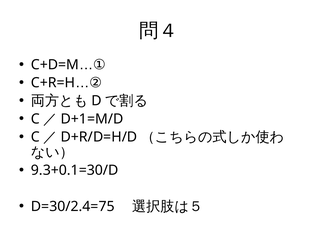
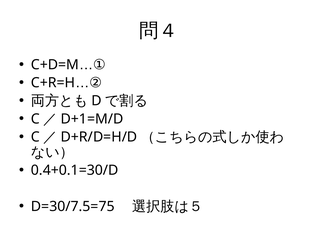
9.3+0.1=30/D: 9.3+0.1=30/D -> 0.4+0.1=30/D
D=30/2.4=75: D=30/2.4=75 -> D=30/7.5=75
